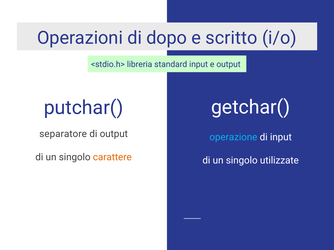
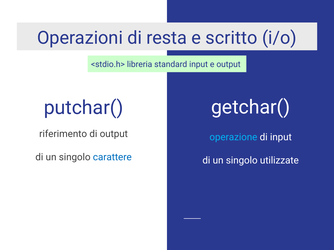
dopo: dopo -> resta
separatore: separatore -> riferimento
carattere colour: orange -> blue
